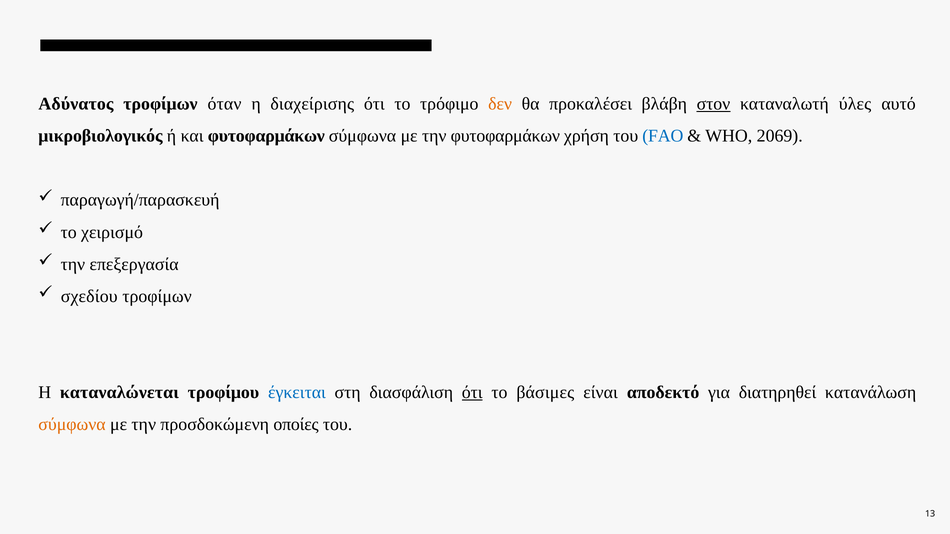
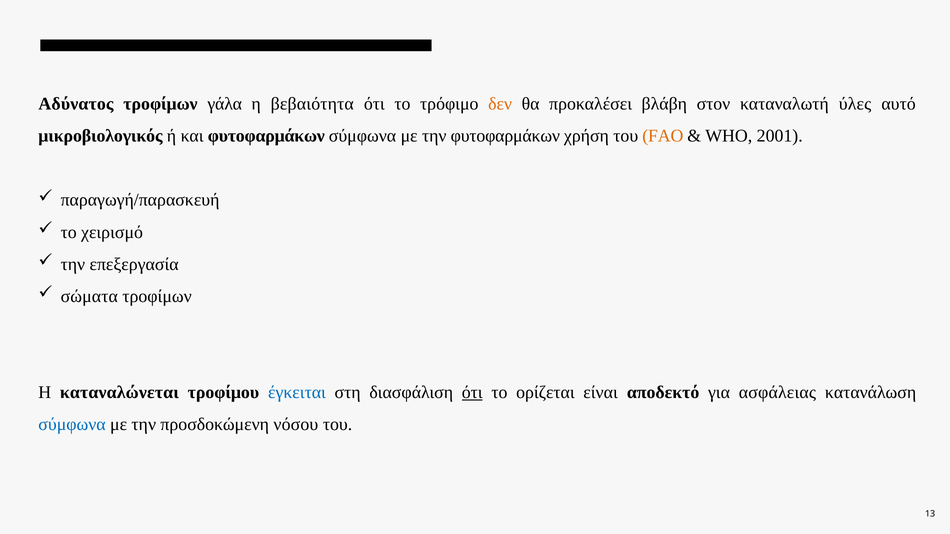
όταν: όταν -> γάλα
διαχείρισης: διαχείρισης -> βεβαιότητα
στον underline: present -> none
FAO colour: blue -> orange
2069: 2069 -> 2001
σχεδίου: σχεδίου -> σώματα
βάσιμες: βάσιμες -> ορίζεται
διατηρηθεί: διατηρηθεί -> ασφάλειας
σύμφωνα at (72, 425) colour: orange -> blue
οποίες: οποίες -> νόσου
